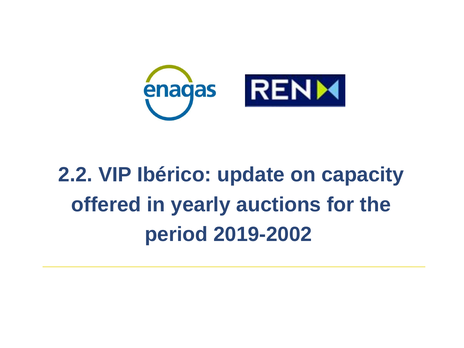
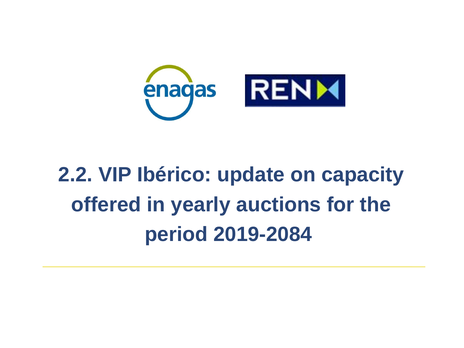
2019-2002: 2019-2002 -> 2019-2084
